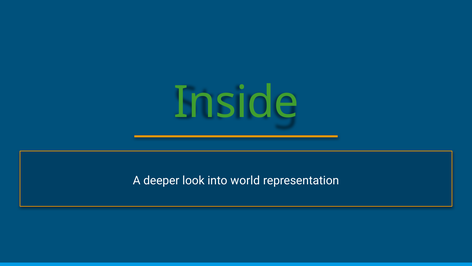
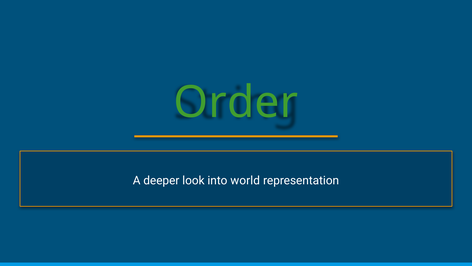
Inside: Inside -> Order
